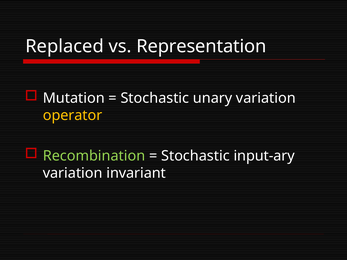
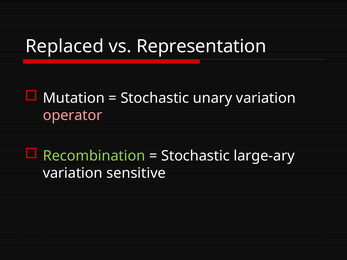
operator colour: yellow -> pink
input-ary: input-ary -> large-ary
invariant: invariant -> sensitive
